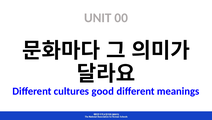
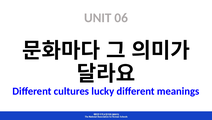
00: 00 -> 06
good: good -> lucky
